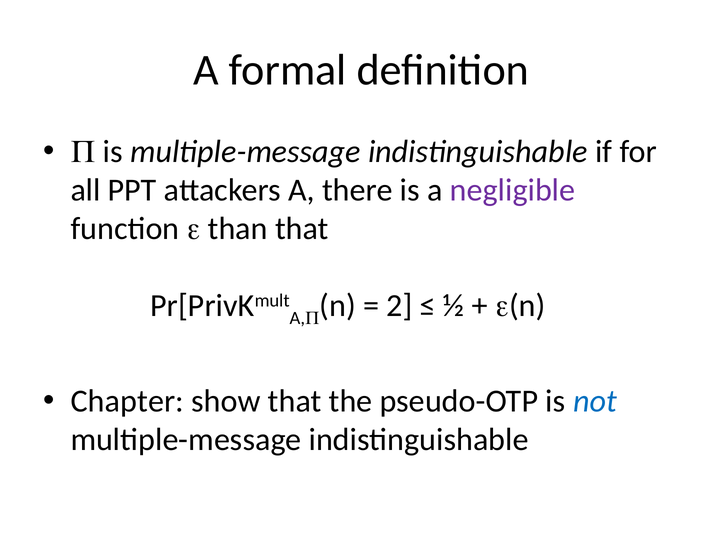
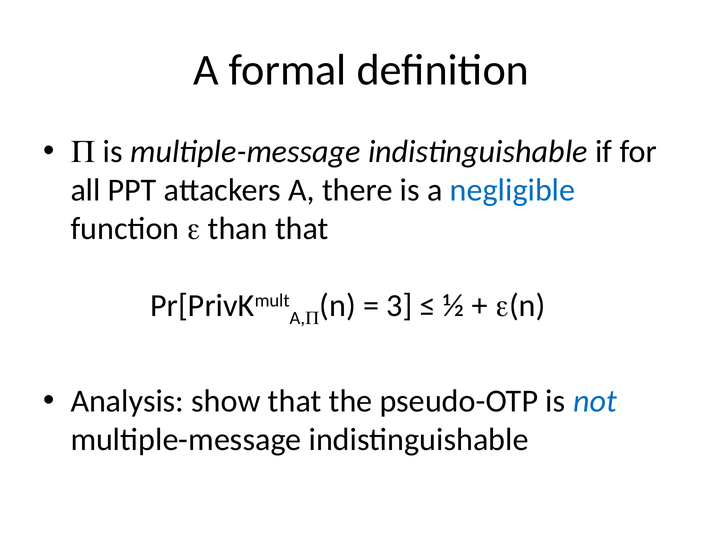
negligible colour: purple -> blue
2: 2 -> 3
Chapter: Chapter -> Analysis
